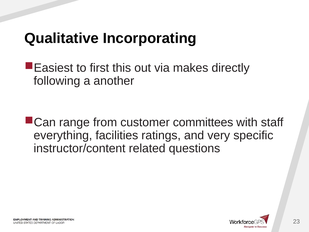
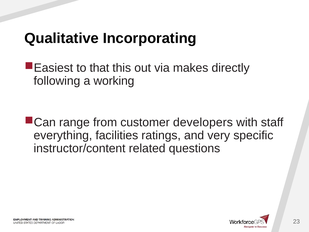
first: first -> that
another: another -> working
committees: committees -> developers
